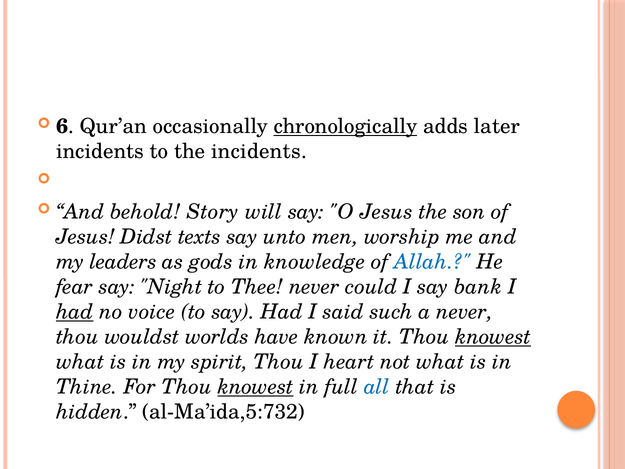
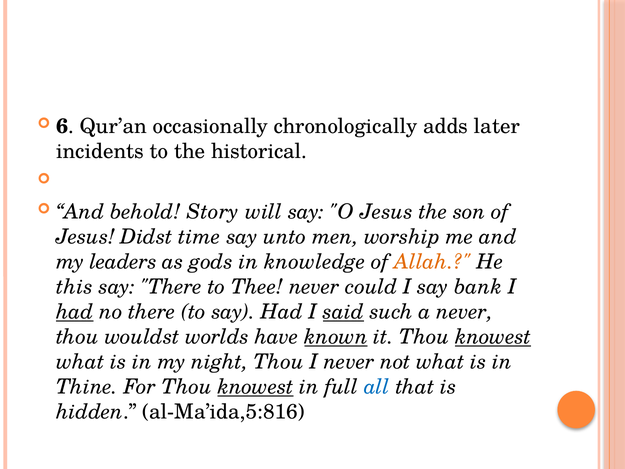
chronologically underline: present -> none
the incidents: incidents -> historical
texts: texts -> time
Allah colour: blue -> orange
fear: fear -> this
say Night: Night -> There
no voice: voice -> there
said underline: none -> present
known underline: none -> present
spirit: spirit -> night
I heart: heart -> never
al-Ma’ida,5:732: al-Ma’ida,5:732 -> al-Ma’ida,5:816
